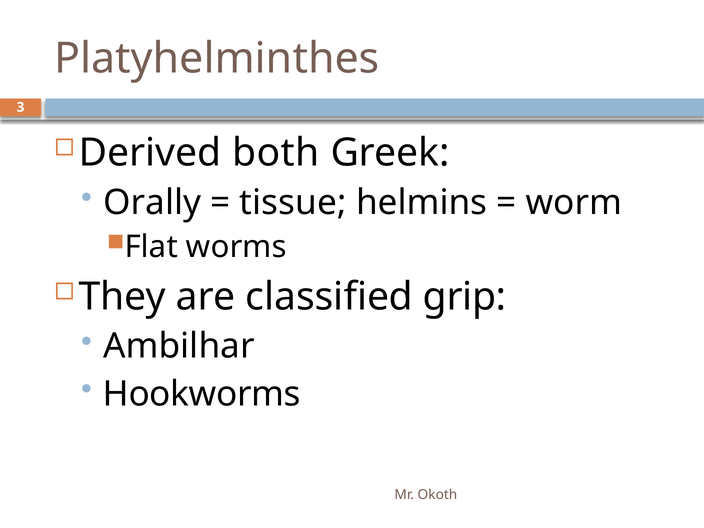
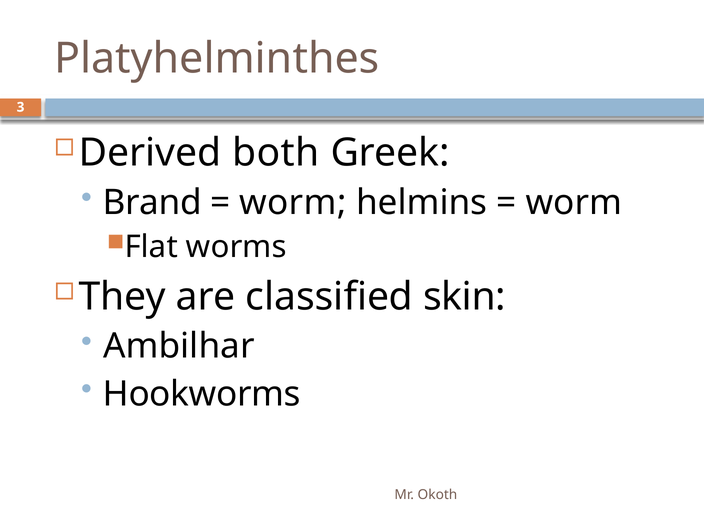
Orally: Orally -> Brand
tissue at (293, 203): tissue -> worm
grip: grip -> skin
